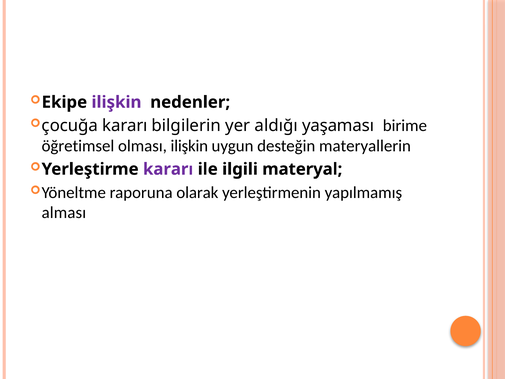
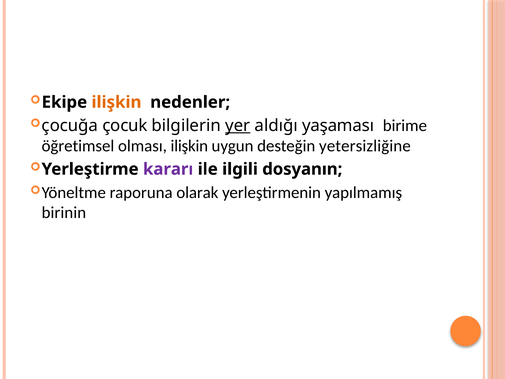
ilişkin at (116, 102) colour: purple -> orange
çocuğa kararı: kararı -> çocuk
yer underline: none -> present
materyallerin: materyallerin -> yetersizliğine
materyal: materyal -> dosyanın
alması: alması -> birinin
